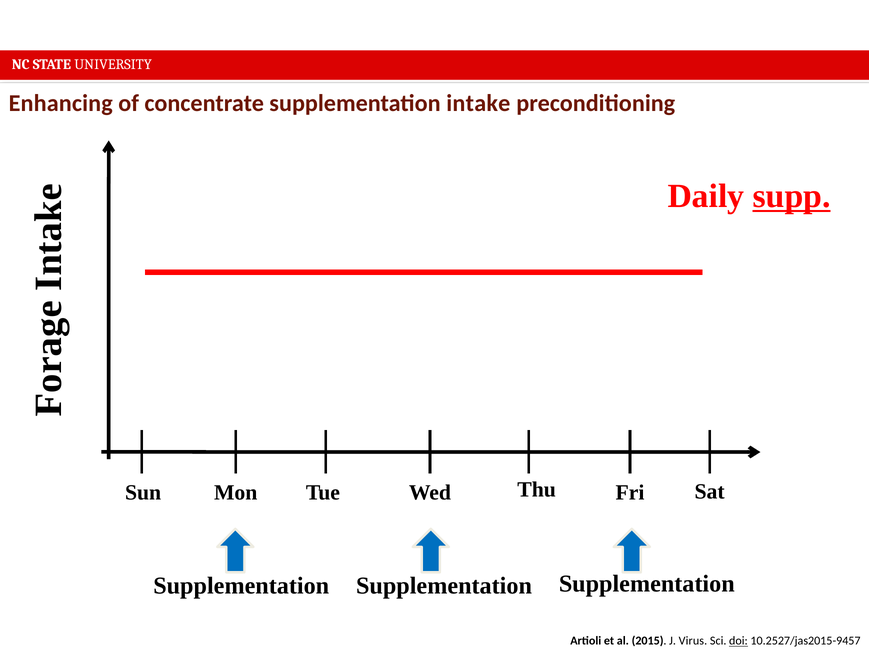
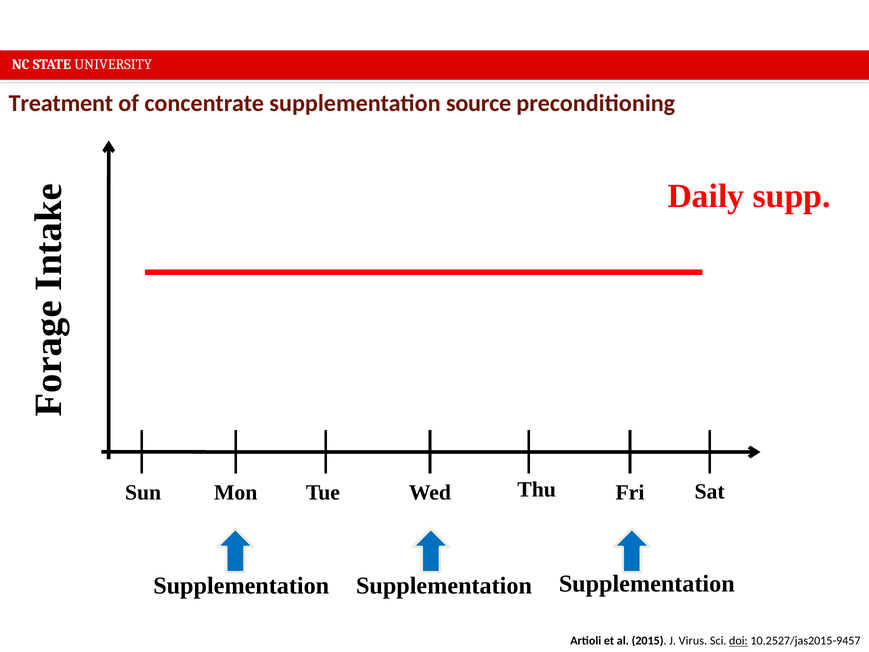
Enhancing: Enhancing -> Treatment
intake: intake -> source
supp underline: present -> none
